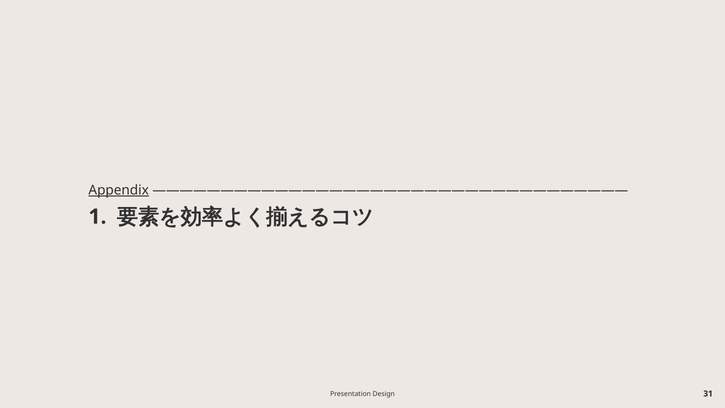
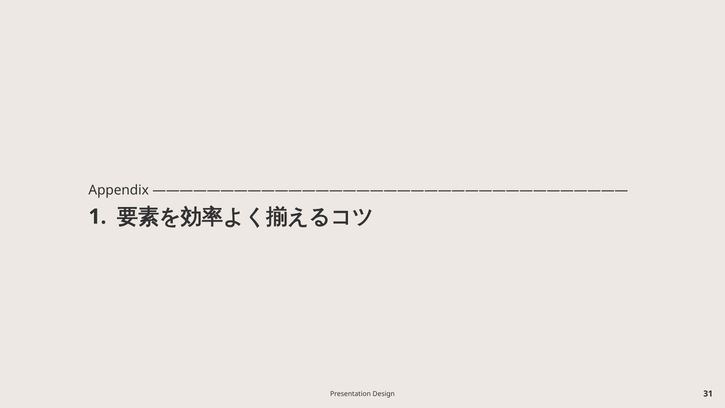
Appendix underline: present -> none
